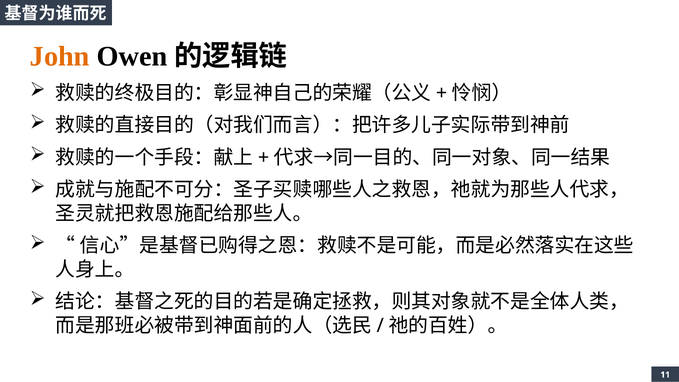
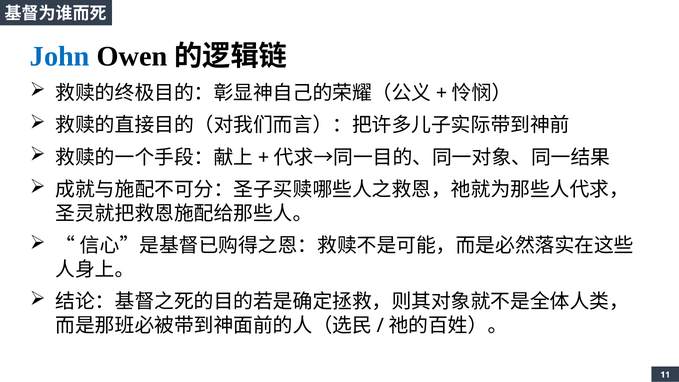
John colour: orange -> blue
